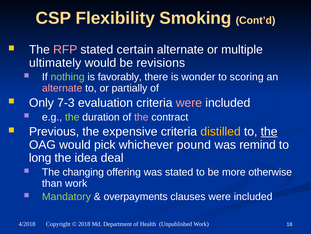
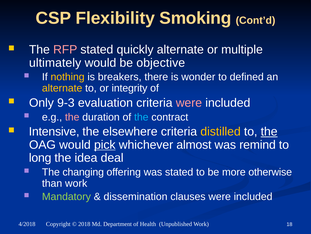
certain: certain -> quickly
revisions: revisions -> objective
nothing colour: light green -> yellow
favorably: favorably -> breakers
scoring: scoring -> defined
alternate at (62, 88) colour: pink -> yellow
partially: partially -> integrity
7-3: 7-3 -> 9-3
the at (72, 117) colour: light green -> pink
the at (141, 117) colour: pink -> light blue
Previous: Previous -> Intensive
expensive: expensive -> elsewhere
pick underline: none -> present
pound: pound -> almost
overpayments: overpayments -> dissemination
